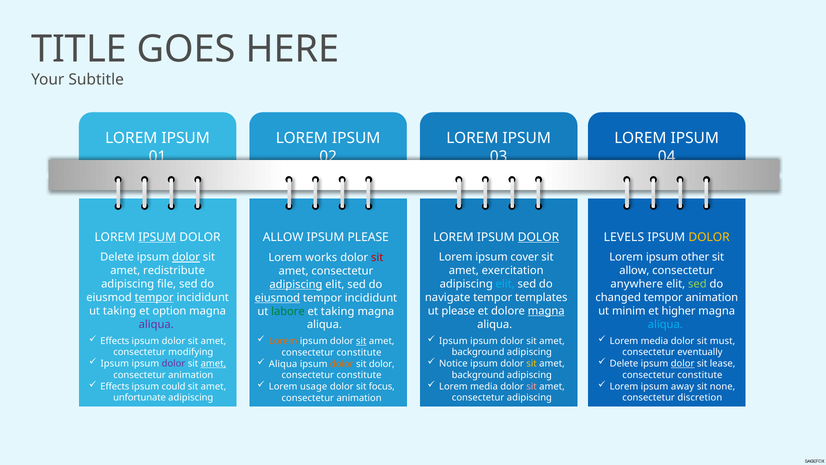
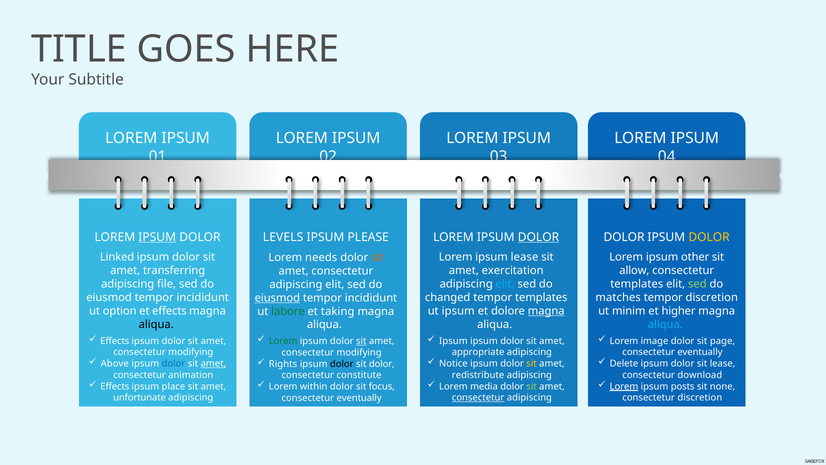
LEVELS at (624, 237): LEVELS -> DOLOR
ALLOW at (283, 237): ALLOW -> LEVELS
Delete at (117, 257): Delete -> Linked
dolor at (186, 257) underline: present -> none
ipsum cover: cover -> lease
works: works -> needs
sit at (377, 257) colour: red -> orange
redistribute: redistribute -> transferring
anywhere at (637, 284): anywhere -> templates
adipiscing at (296, 284) underline: present -> none
tempor at (154, 297) underline: present -> none
navigate: navigate -> changed
changed: changed -> matches
tempor animation: animation -> discretion
ut taking: taking -> option
et option: option -> effects
ut please: please -> ipsum
aliqua at (156, 324) colour: purple -> black
media at (655, 341): media -> image
must: must -> page
Lorem at (283, 341) colour: orange -> green
background at (478, 352): background -> appropriate
constitute at (359, 352): constitute -> modifying
Ipsum at (115, 363): Ipsum -> Above
dolor at (173, 363) colour: purple -> blue
dolor at (683, 363) underline: present -> none
Aliqua at (283, 364): Aliqua -> Rights
dolor at (342, 364) colour: orange -> black
background at (478, 375): background -> redistribute
constitute at (700, 375): constitute -> download
could: could -> place
sit at (532, 386) colour: pink -> light green
Lorem at (624, 386) underline: none -> present
away: away -> posts
usage: usage -> within
consectetur at (478, 397) underline: none -> present
animation at (359, 398): animation -> eventually
